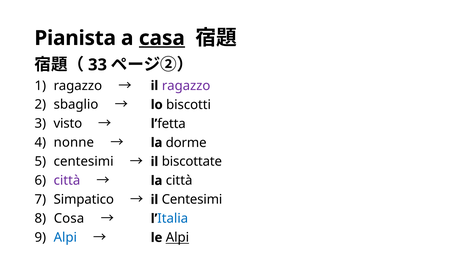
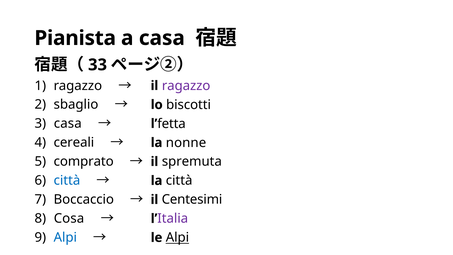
casa at (162, 38) underline: present -> none
visto at (68, 124): visto -> casa
nonne: nonne -> cereali
dorme: dorme -> nonne
centesimi at (84, 161): centesimi -> comprato
biscottate: biscottate -> spremuta
città at (67, 180) colour: purple -> blue
Simpatico: Simpatico -> Boccaccio
Italia colour: blue -> purple
